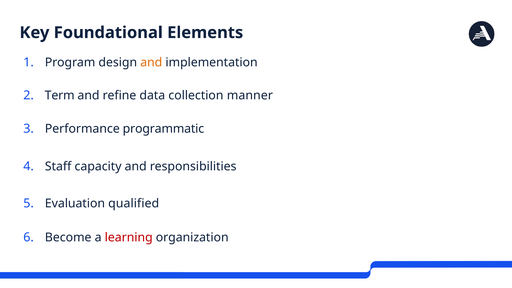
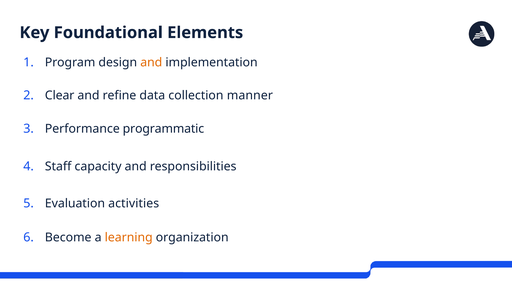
Term: Term -> Clear
qualified: qualified -> activities
learning colour: red -> orange
